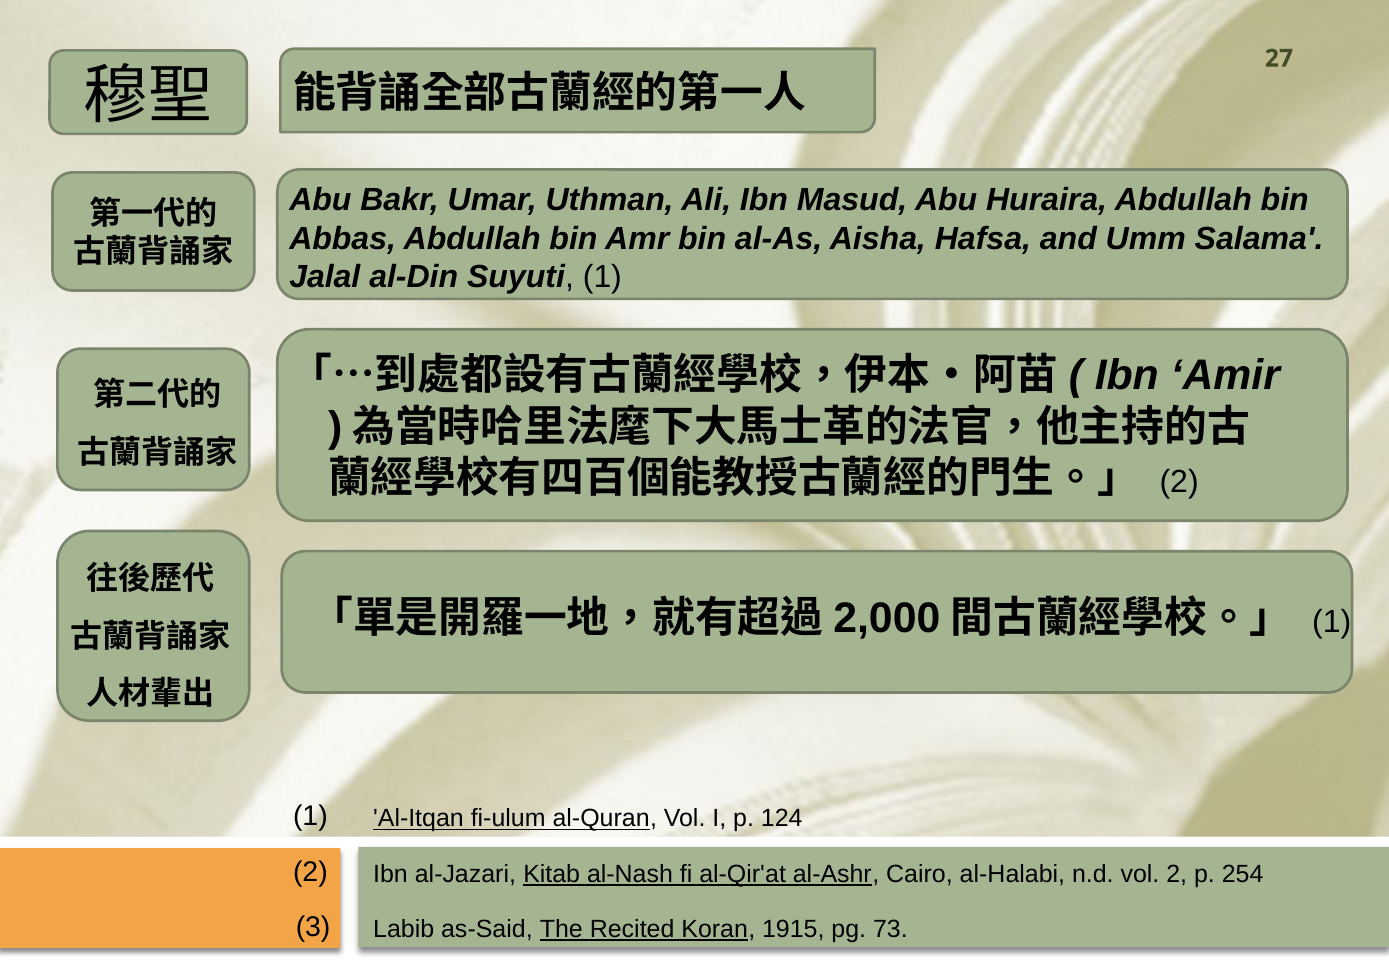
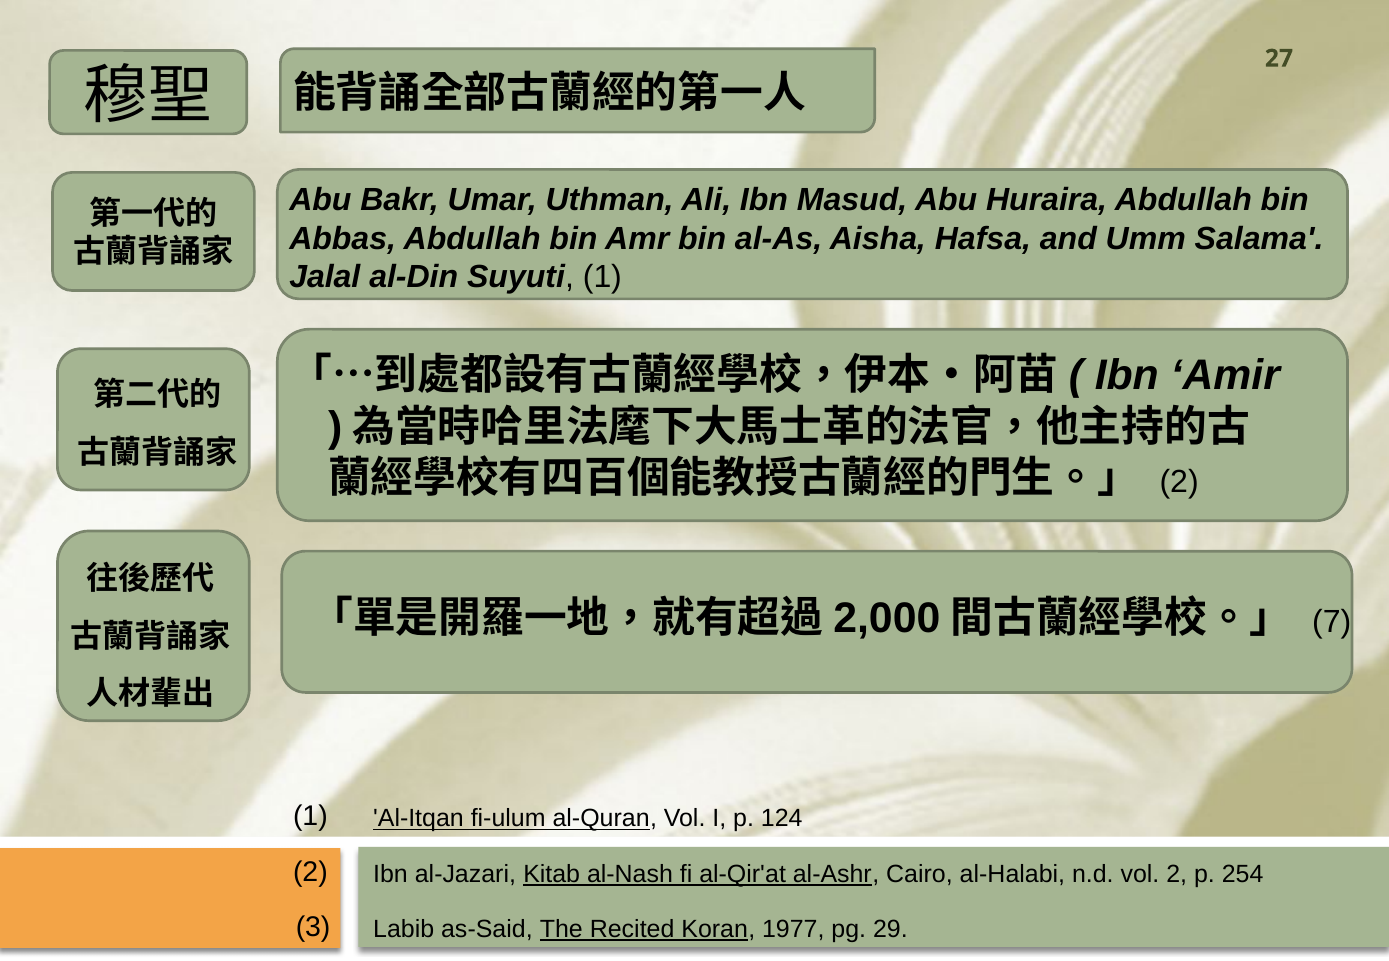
1 at (1332, 622): 1 -> 7
1915: 1915 -> 1977
73: 73 -> 29
